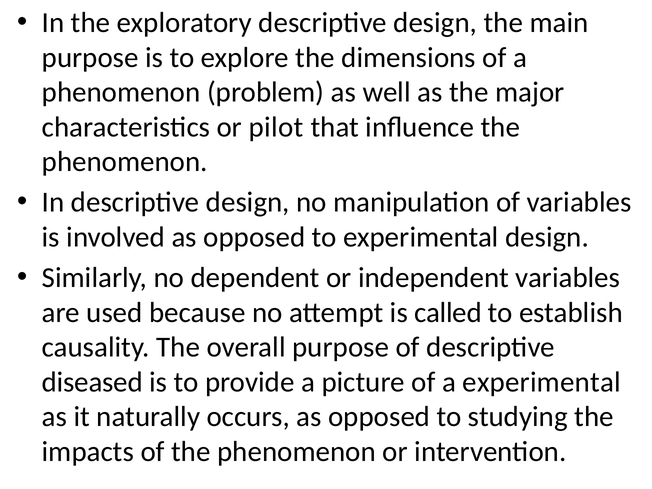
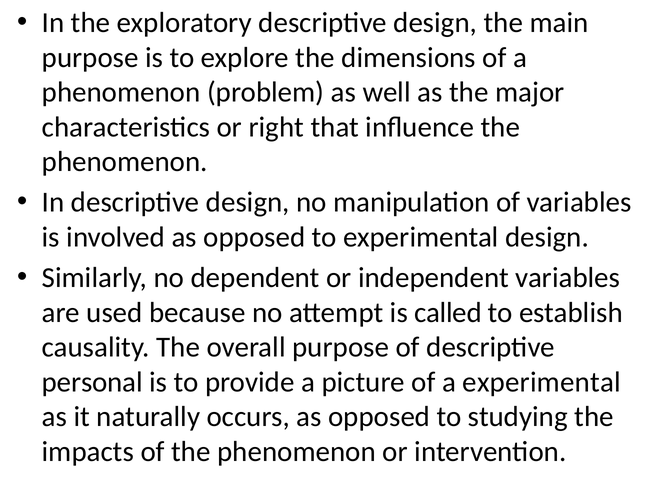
pilot: pilot -> right
diseased: diseased -> personal
